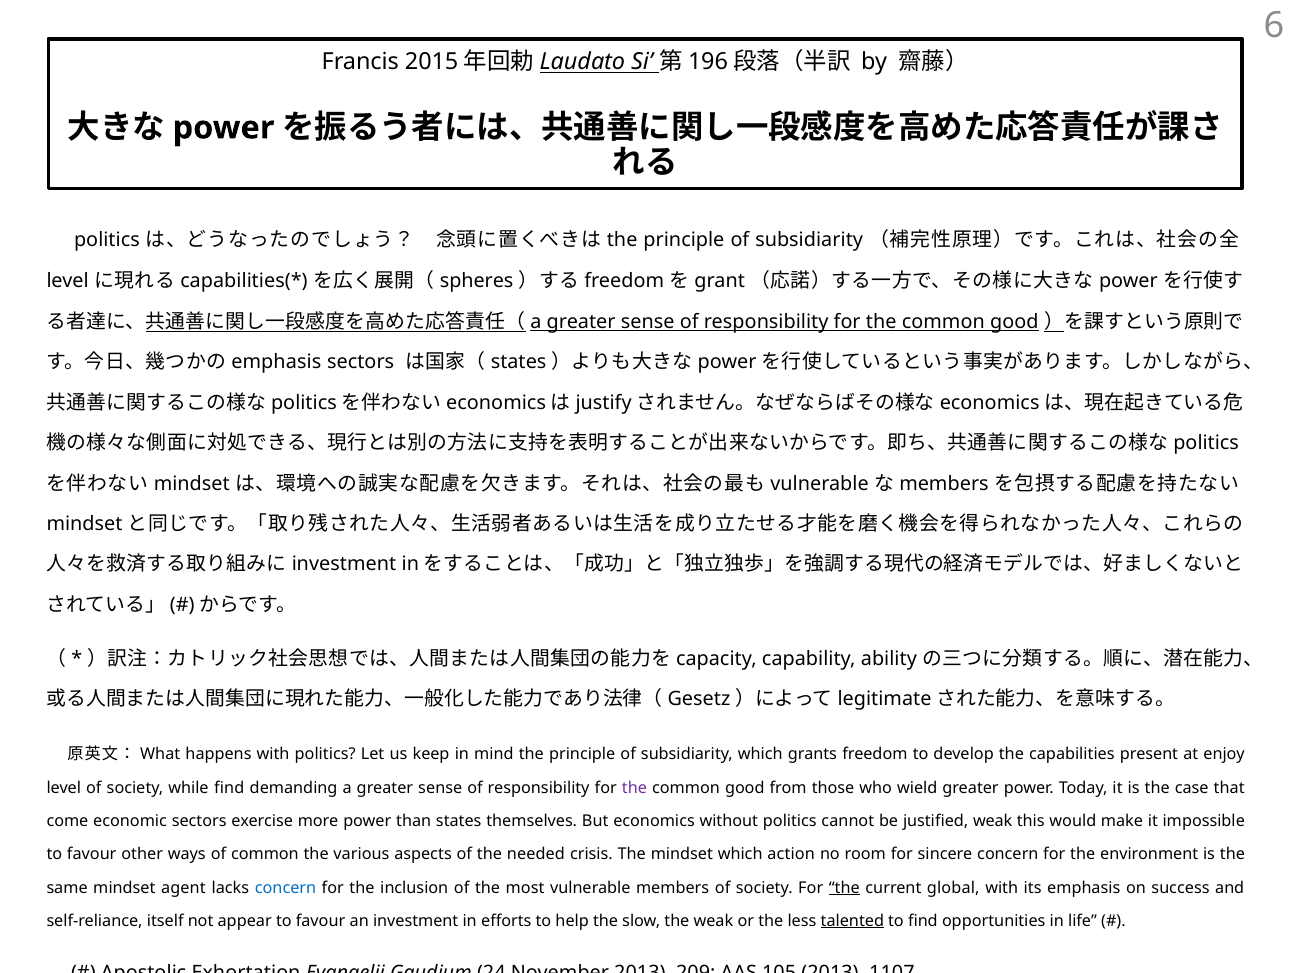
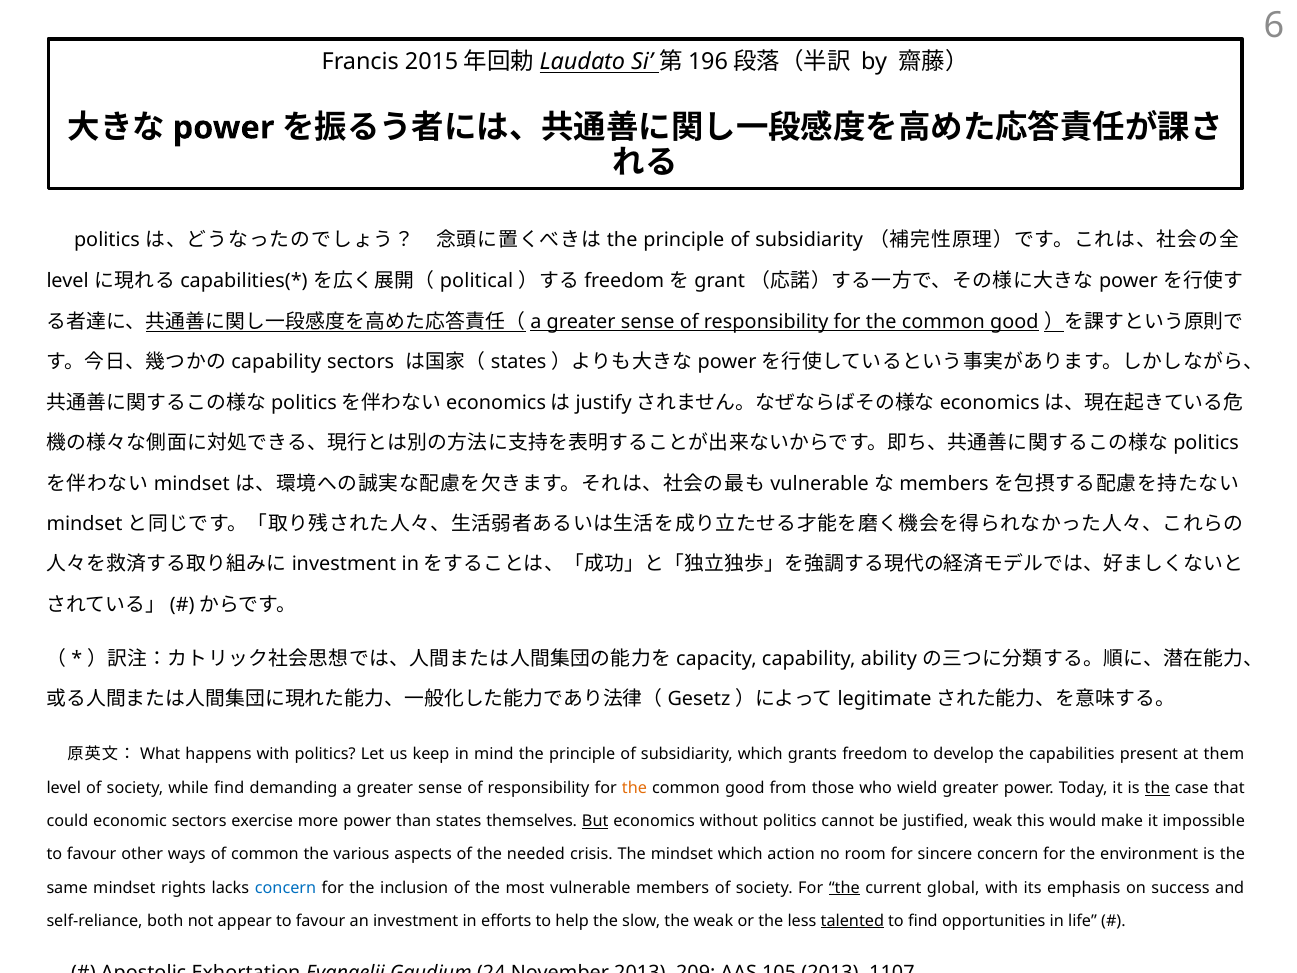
spheres: spheres -> political
emphasis at (276, 362): emphasis -> capability
enjoy: enjoy -> them
the at (634, 788) colour: purple -> orange
the at (1157, 788) underline: none -> present
come: come -> could
But underline: none -> present
agent: agent -> rights
itself: itself -> both
